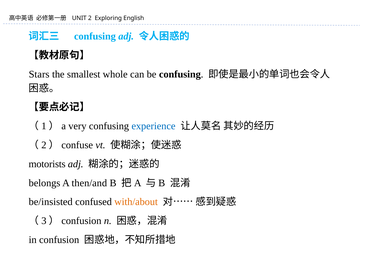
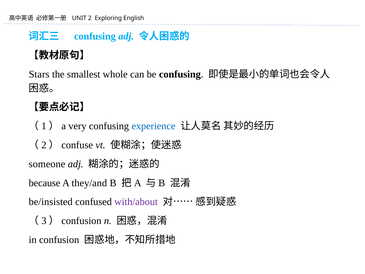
motorists: motorists -> someone
belongs: belongs -> because
then/and: then/and -> they/and
with/about colour: orange -> purple
